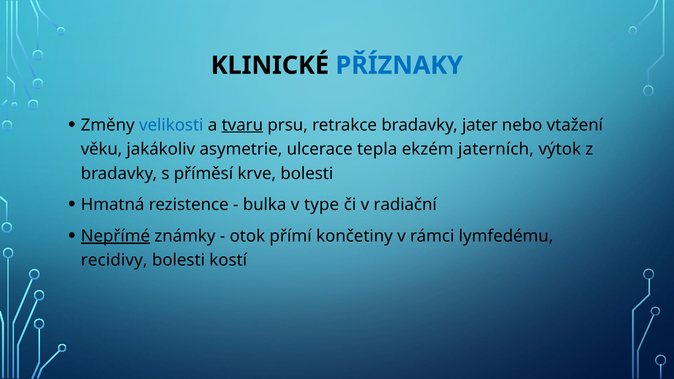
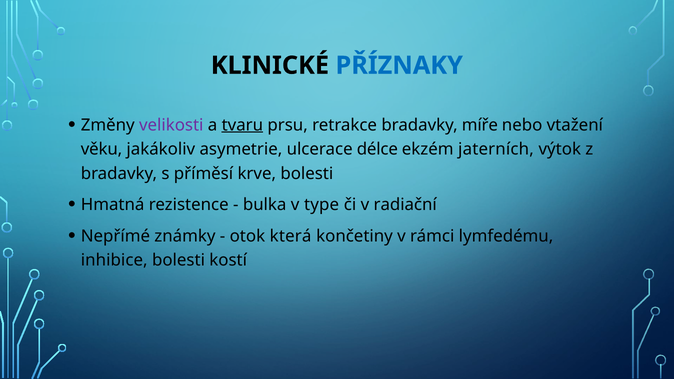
velikosti colour: blue -> purple
jater: jater -> míře
tepla: tepla -> délce
Nepřímé underline: present -> none
přímí: přímí -> která
recidivy: recidivy -> inhibice
